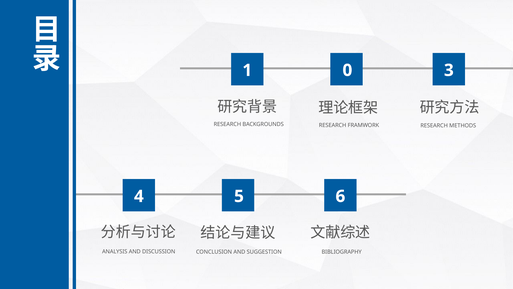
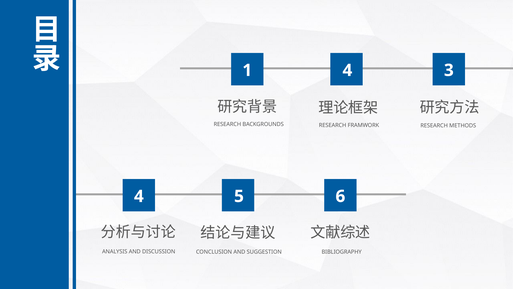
1 0: 0 -> 4
